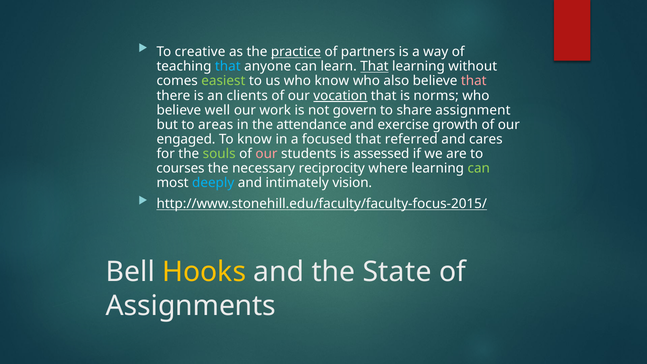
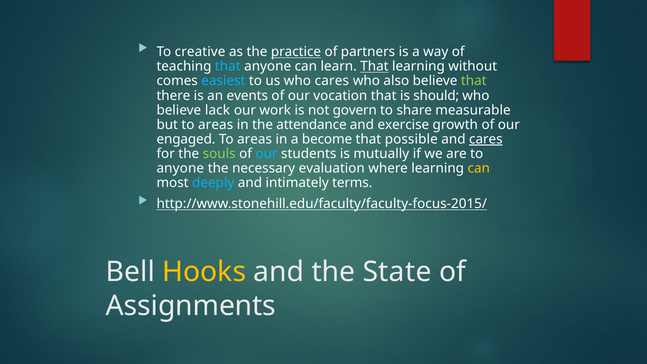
easiest colour: light green -> light blue
who know: know -> cares
that at (474, 81) colour: pink -> light green
clients: clients -> events
vocation underline: present -> none
norms: norms -> should
well: well -> lack
assignment: assignment -> measurable
know at (254, 139): know -> areas
focused: focused -> become
referred: referred -> possible
cares at (486, 139) underline: none -> present
our at (267, 154) colour: pink -> light blue
assessed: assessed -> mutually
courses at (180, 168): courses -> anyone
reciprocity: reciprocity -> evaluation
can at (479, 168) colour: light green -> yellow
vision: vision -> terms
